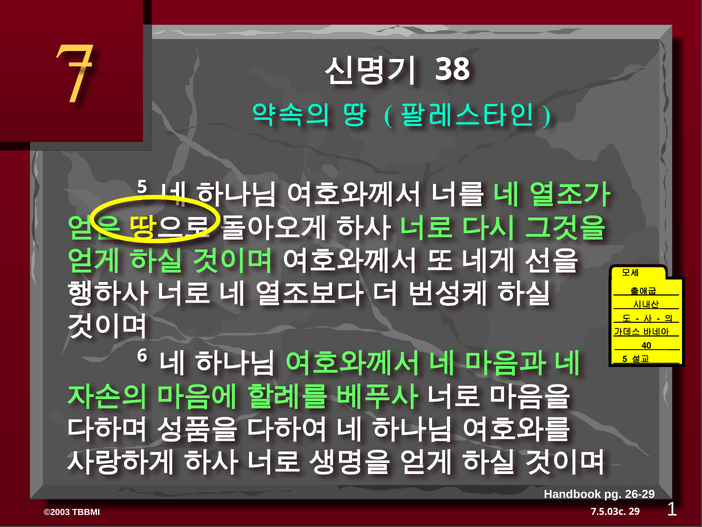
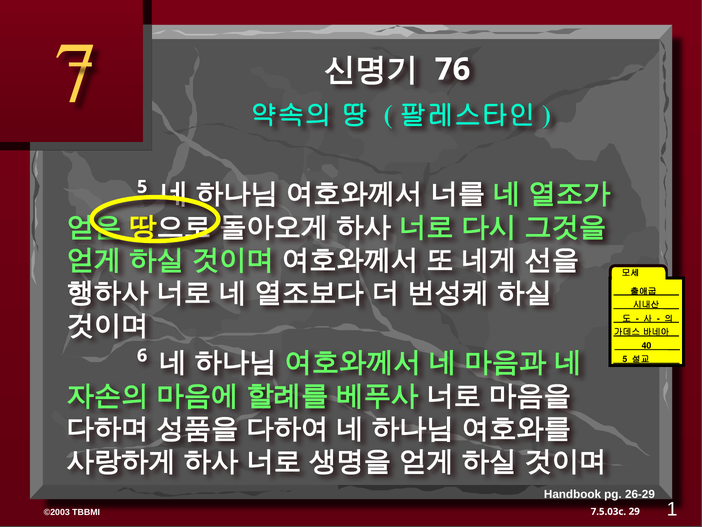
38: 38 -> 76
